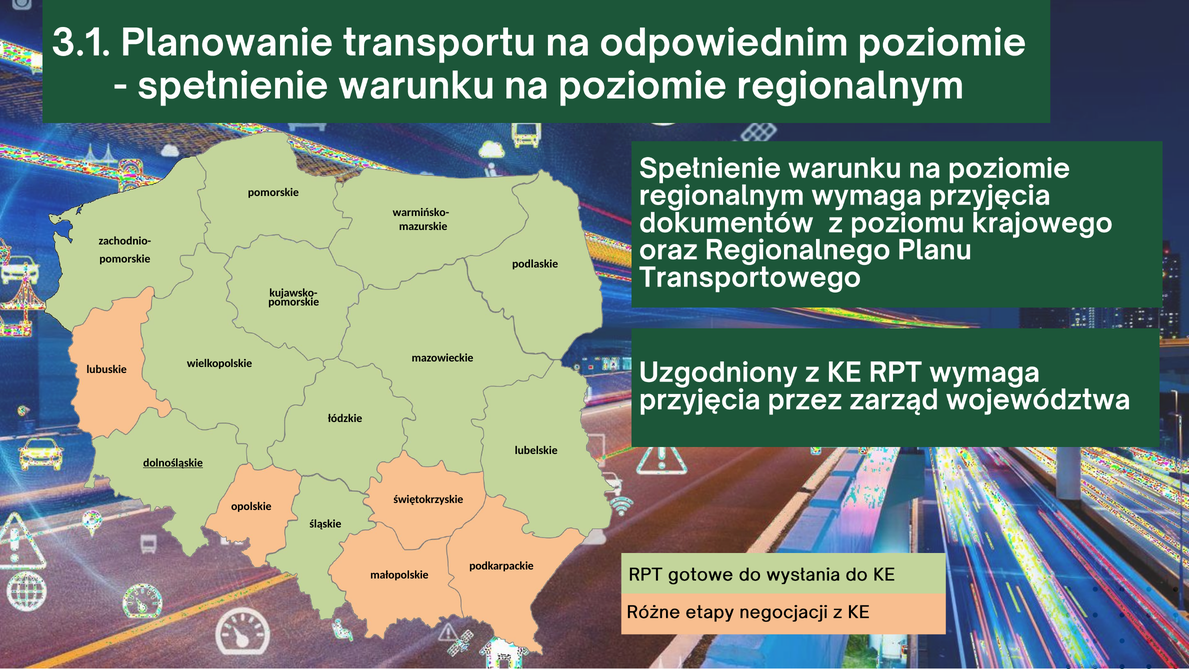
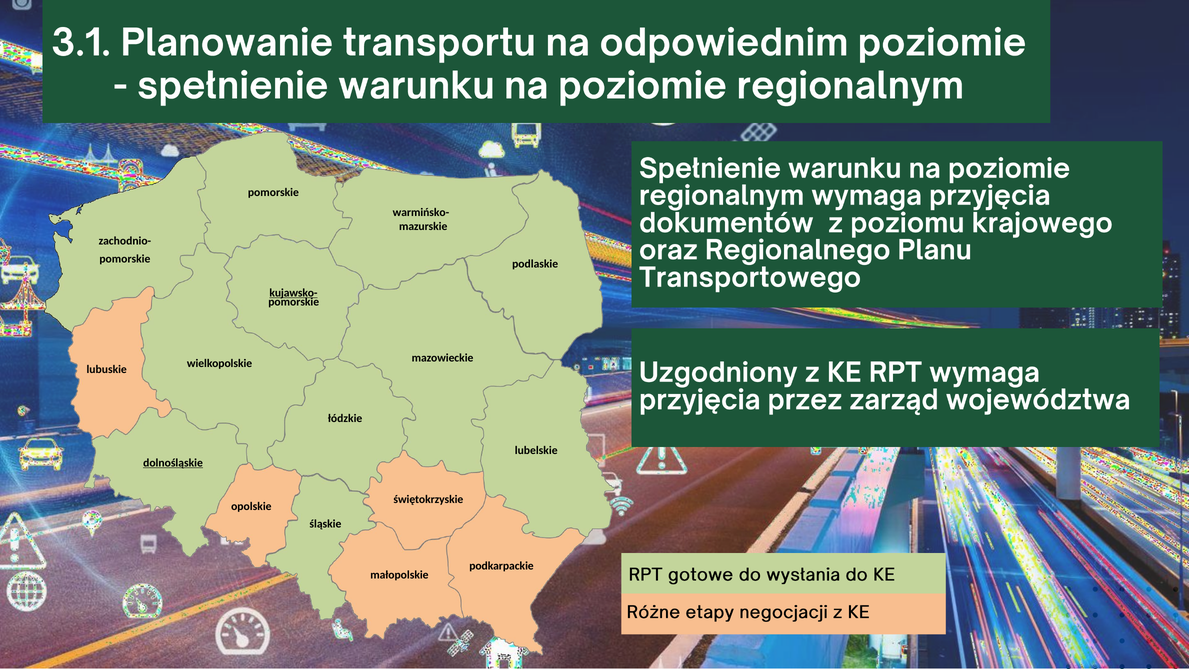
kujawsko- underline: none -> present
